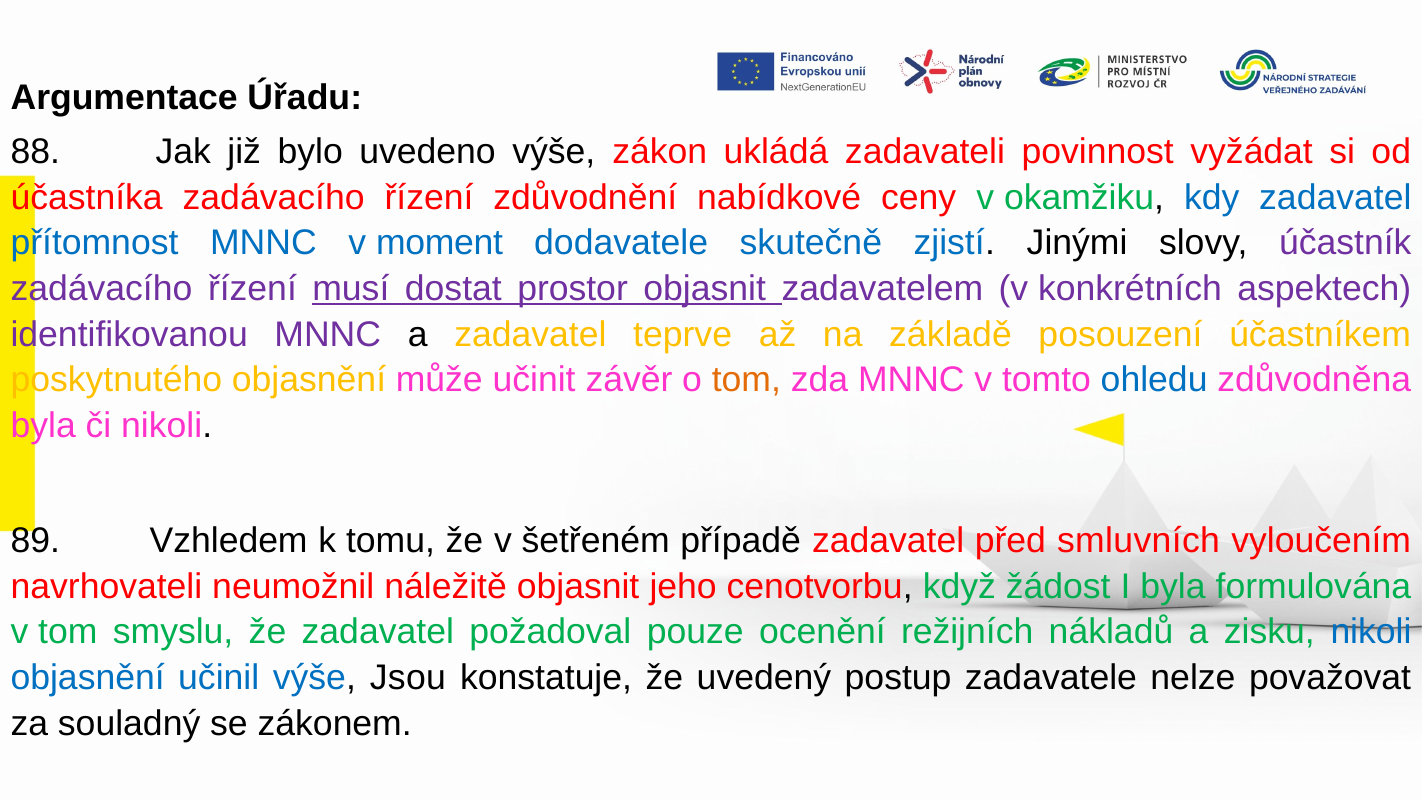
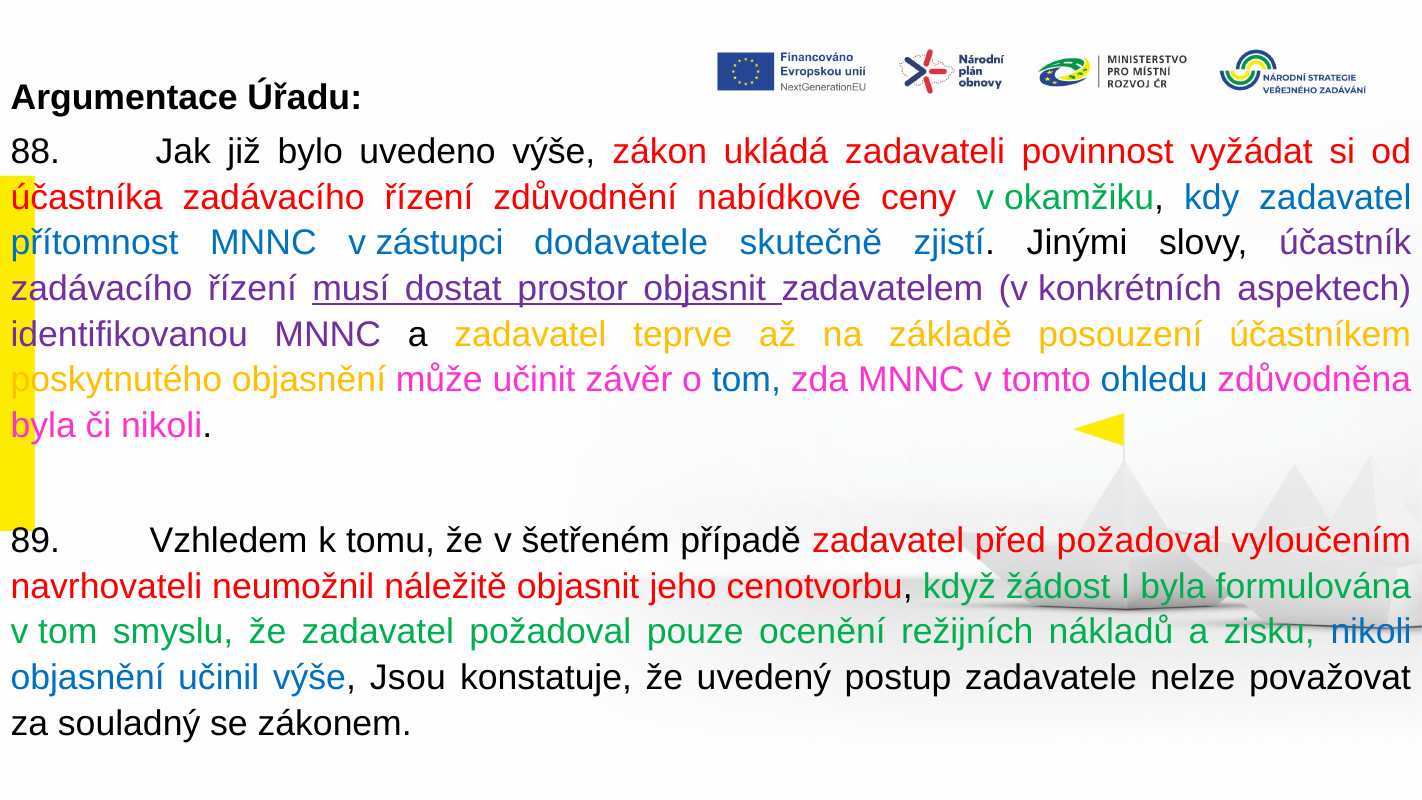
moment: moment -> zástupci
tom at (746, 380) colour: orange -> blue
před smluvních: smluvních -> požadoval
